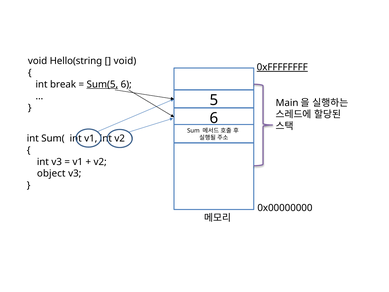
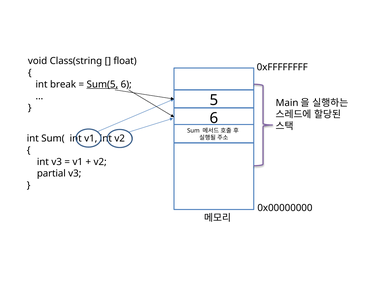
Hello(string: Hello(string -> Class(string
void at (125, 61): void -> float
0xFFFFFFFF underline: present -> none
object: object -> partial
